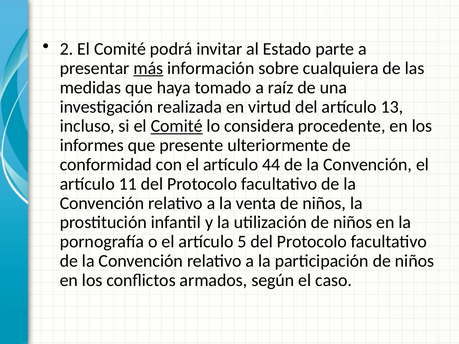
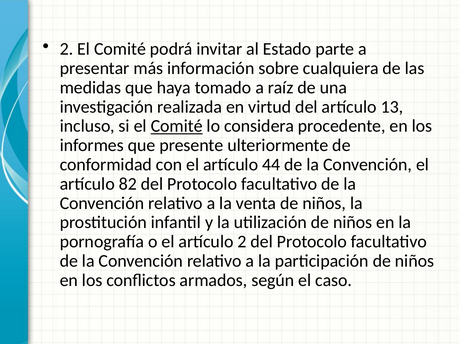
más underline: present -> none
11: 11 -> 82
artículo 5: 5 -> 2
